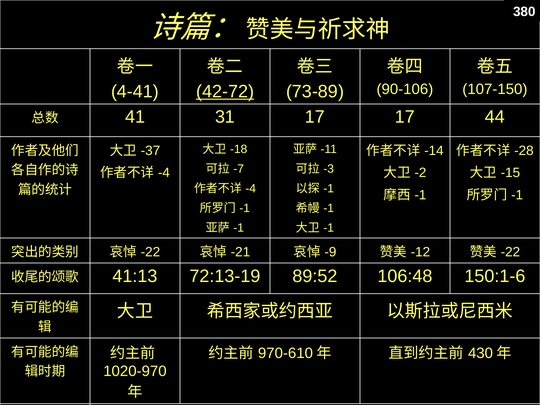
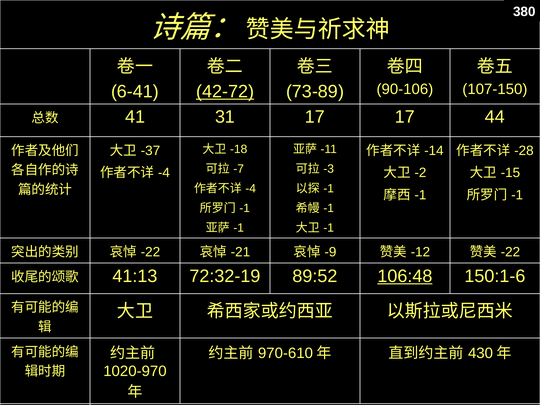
4-41: 4-41 -> 6-41
72:13-19: 72:13-19 -> 72:32-19
106:48 underline: none -> present
